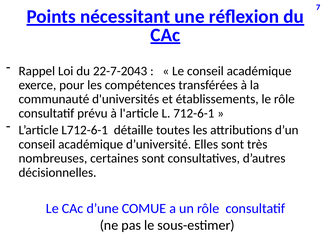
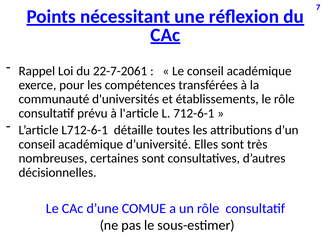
22-7-2043: 22-7-2043 -> 22-7-2061
